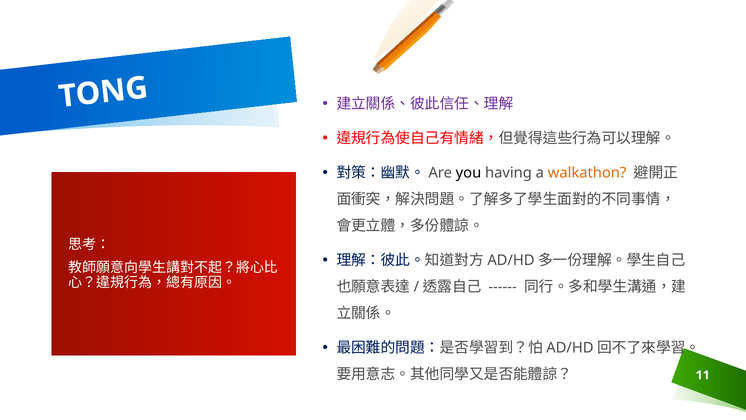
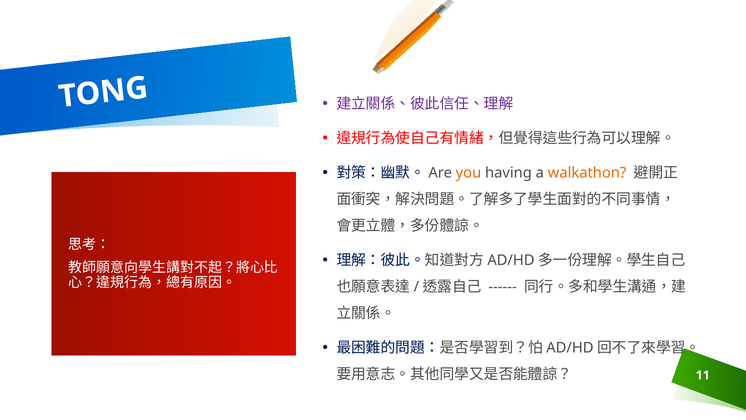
you colour: black -> orange
